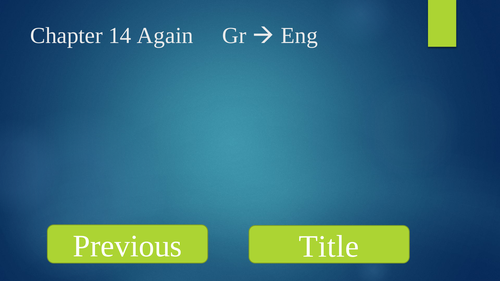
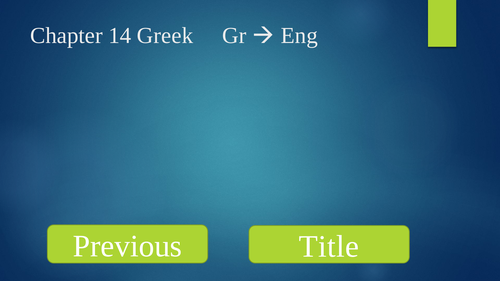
Again: Again -> Greek
